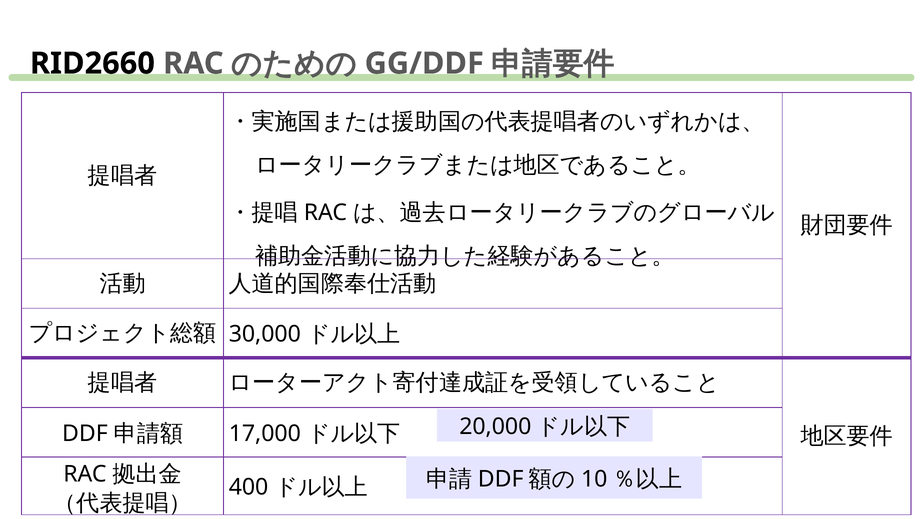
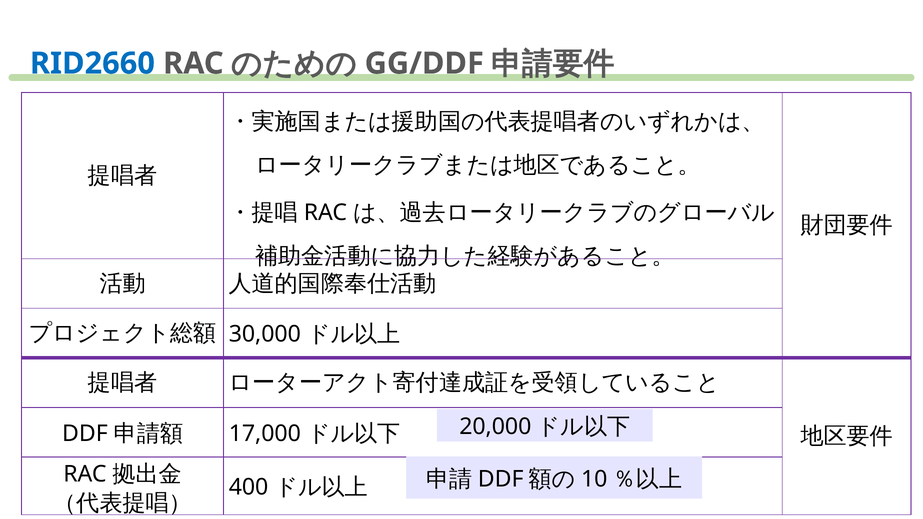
RID2660 colour: black -> blue
